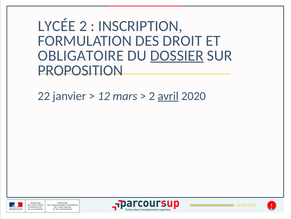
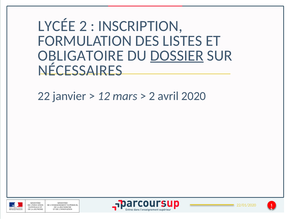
DROIT: DROIT -> LISTES
PROPOSITION: PROPOSITION -> NÉCESSAIRES
avril underline: present -> none
